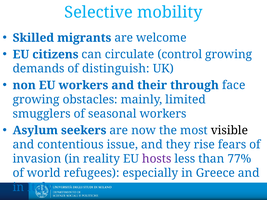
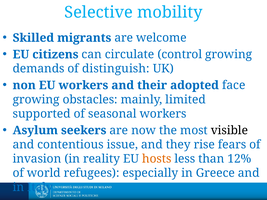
through: through -> adopted
smugglers: smugglers -> supported
hosts colour: purple -> orange
77%: 77% -> 12%
